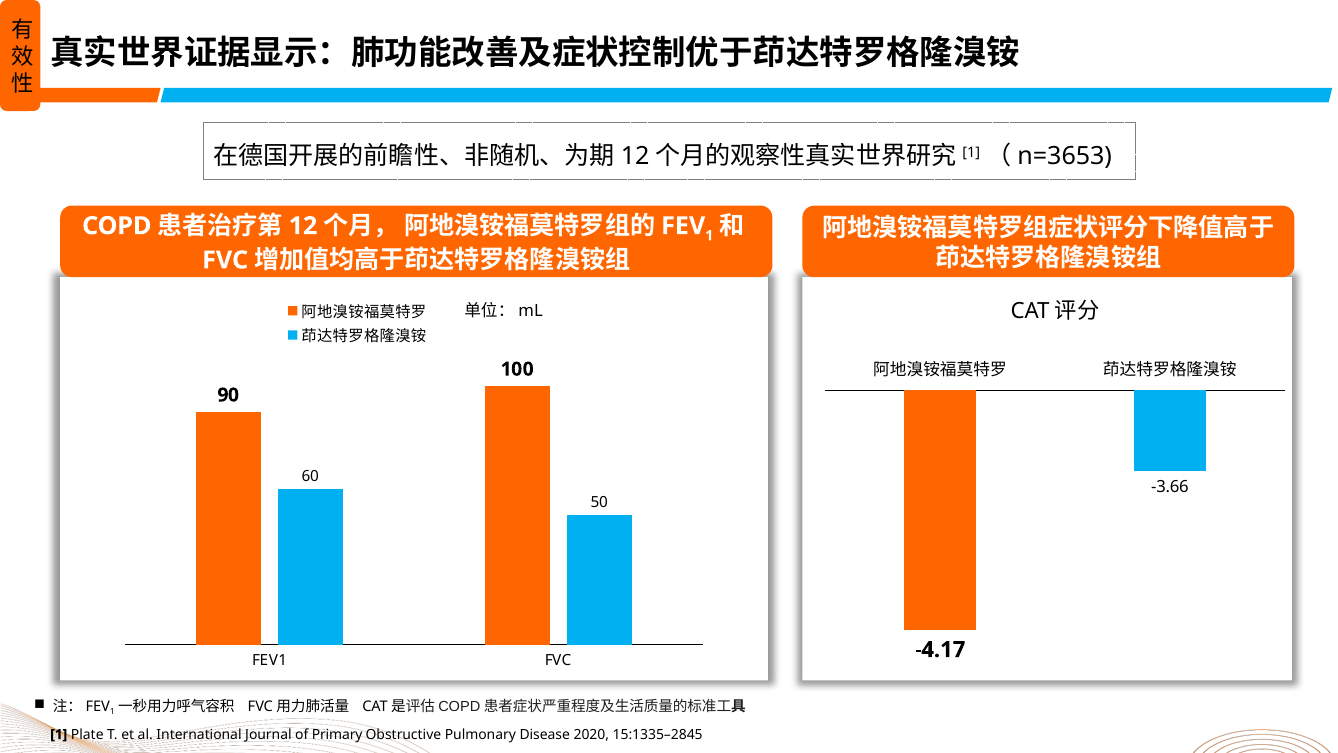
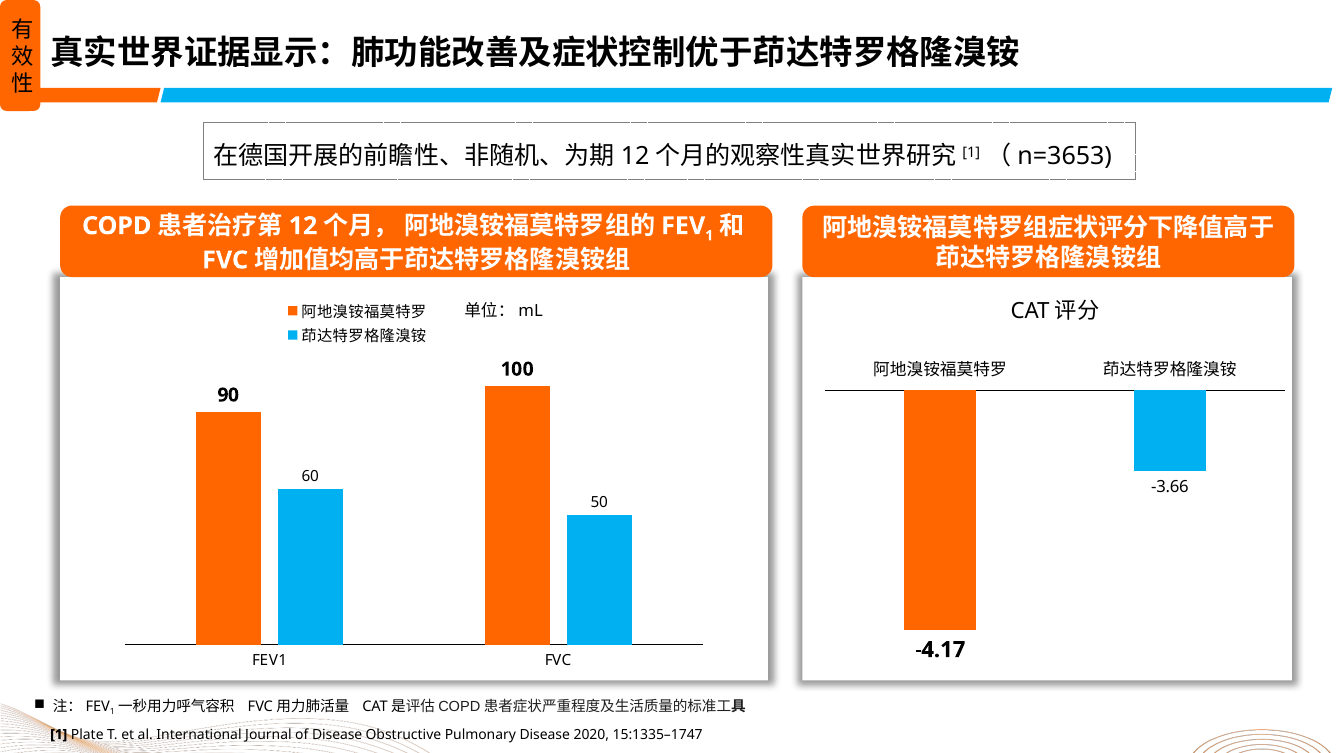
of Primary: Primary -> Disease
15:1335–2845: 15:1335–2845 -> 15:1335–1747
